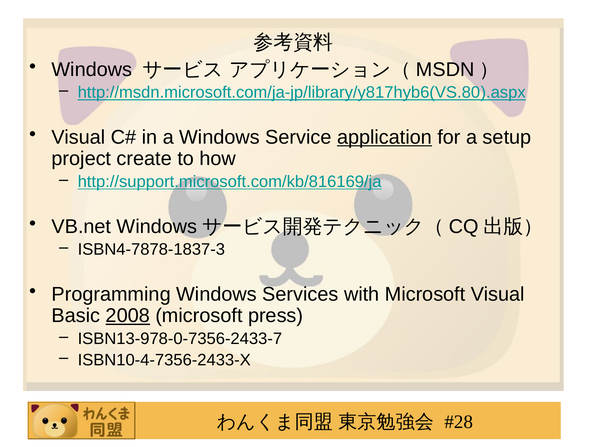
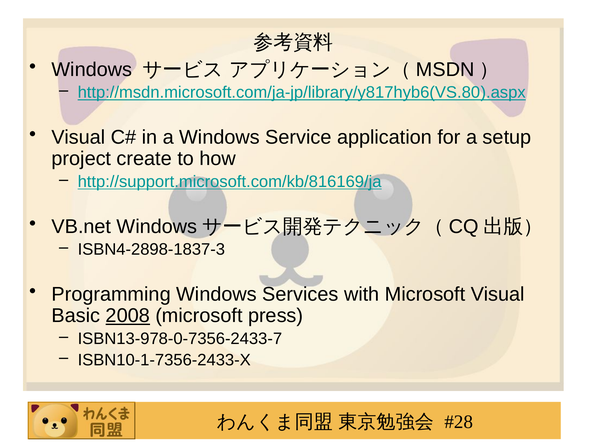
application underline: present -> none
ISBN4-7878-1837-3: ISBN4-7878-1837-3 -> ISBN4-2898-1837-3
ISBN10-4-7356-2433-X: ISBN10-4-7356-2433-X -> ISBN10-1-7356-2433-X
